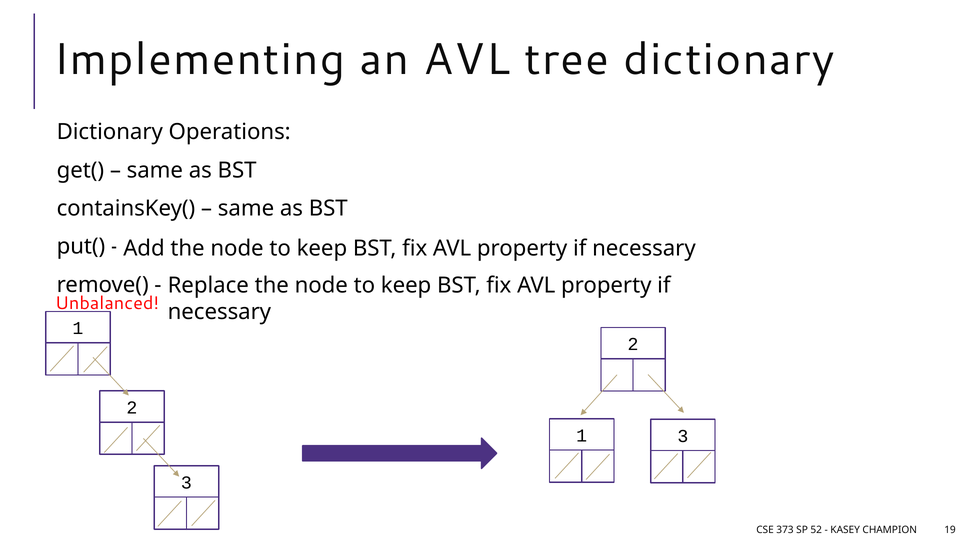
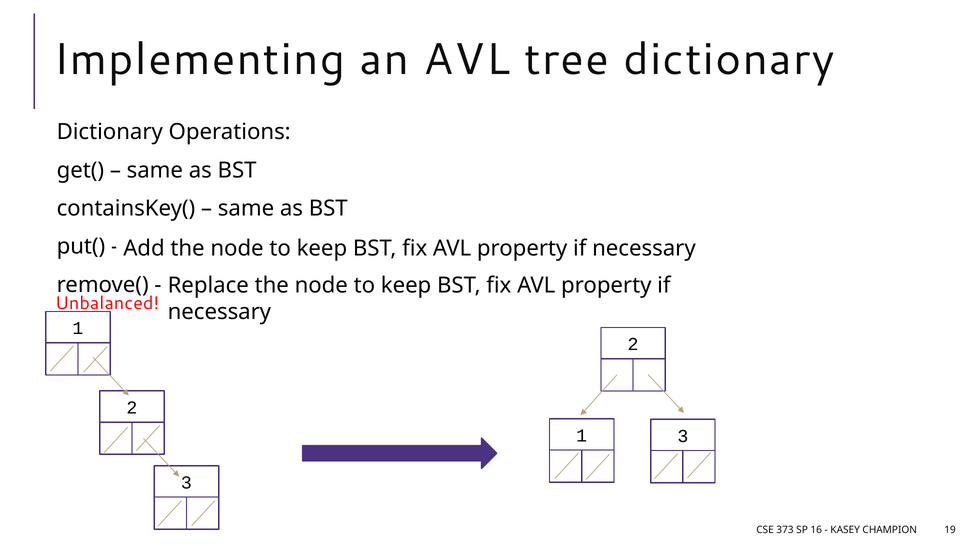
52: 52 -> 16
